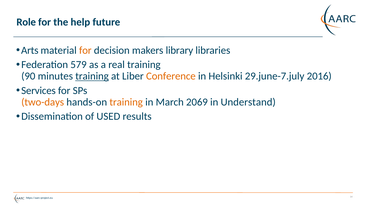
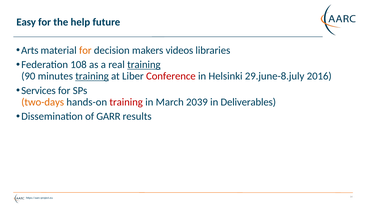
Role: Role -> Easy
library: library -> videos
579: 579 -> 108
training at (144, 65) underline: none -> present
Conference colour: orange -> red
29.june-7.july: 29.june-7.july -> 29.june-8.july
training at (126, 102) colour: orange -> red
2069: 2069 -> 2039
Understand: Understand -> Deliverables
USED: USED -> GARR
